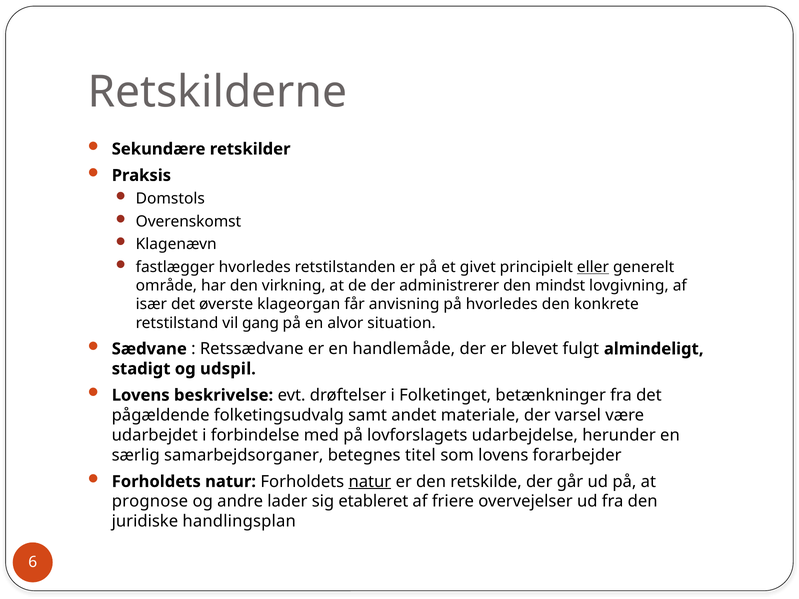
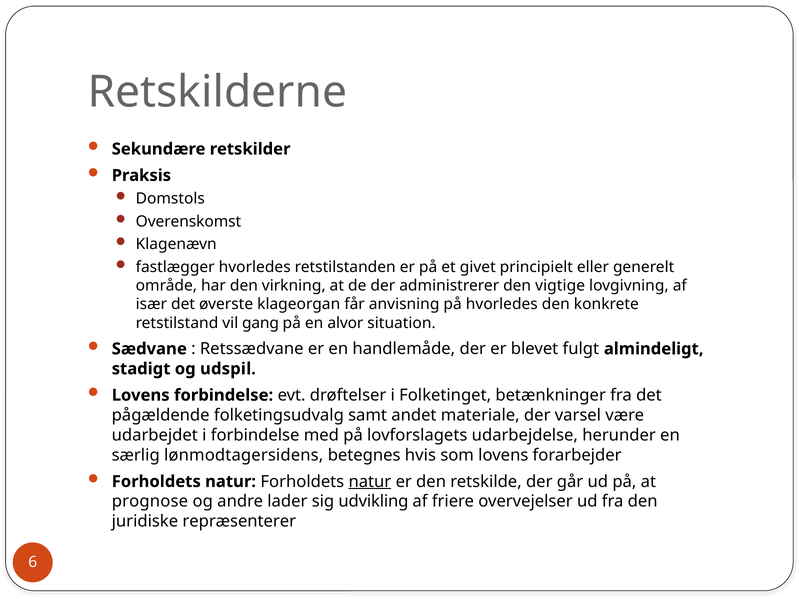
eller underline: present -> none
mindst: mindst -> vigtige
Lovens beskrivelse: beskrivelse -> forbindelse
samarbejdsorganer: samarbejdsorganer -> lønmodtagersidens
titel: titel -> hvis
etableret: etableret -> udvikling
handlingsplan: handlingsplan -> repræsenterer
